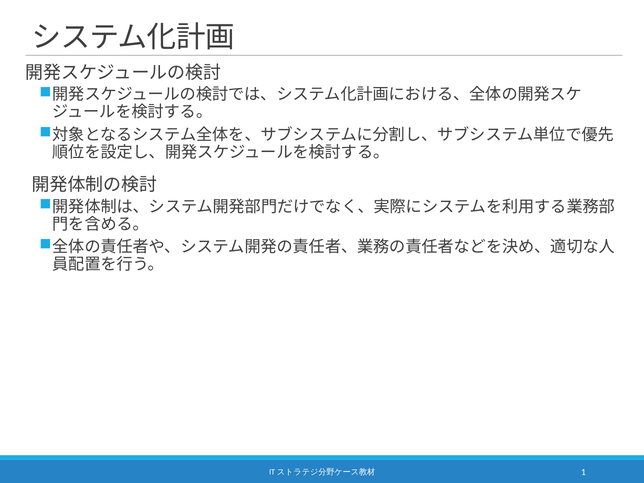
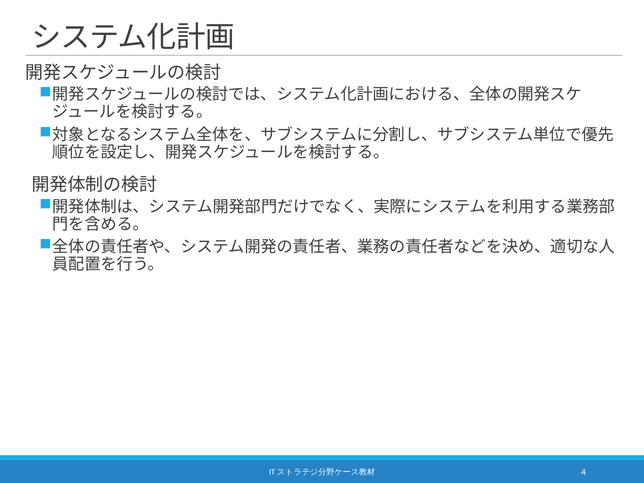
1: 1 -> 4
